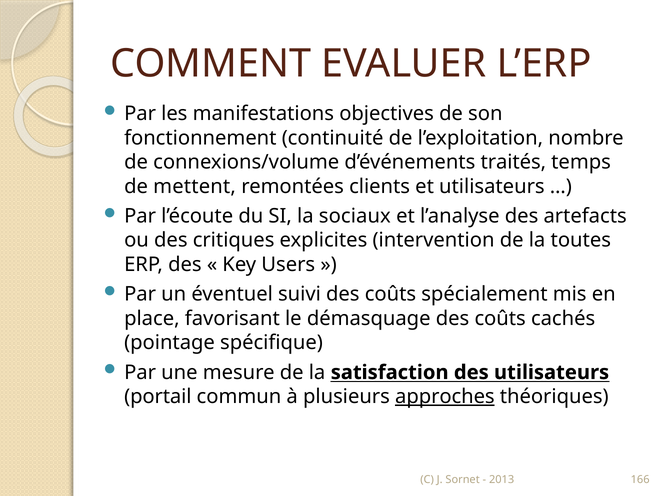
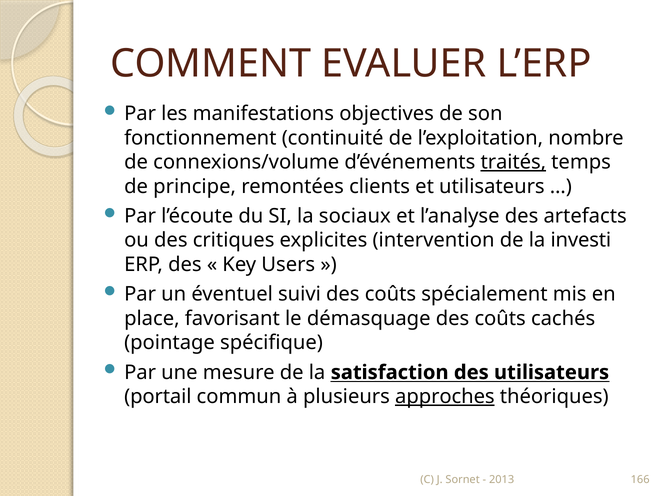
traités underline: none -> present
mettent: mettent -> principe
toutes: toutes -> investi
